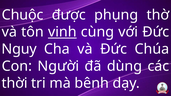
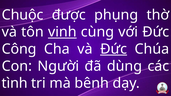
Nguy: Nguy -> Công
Đức at (114, 49) underline: none -> present
thời: thời -> tình
